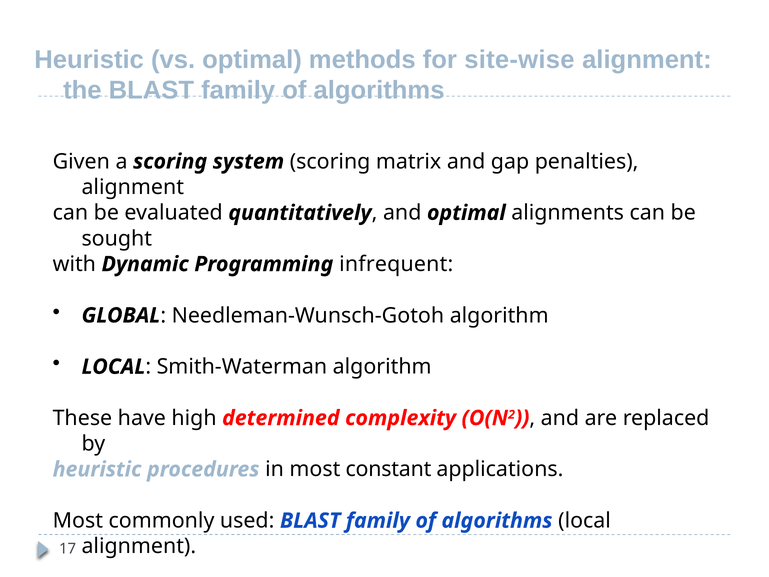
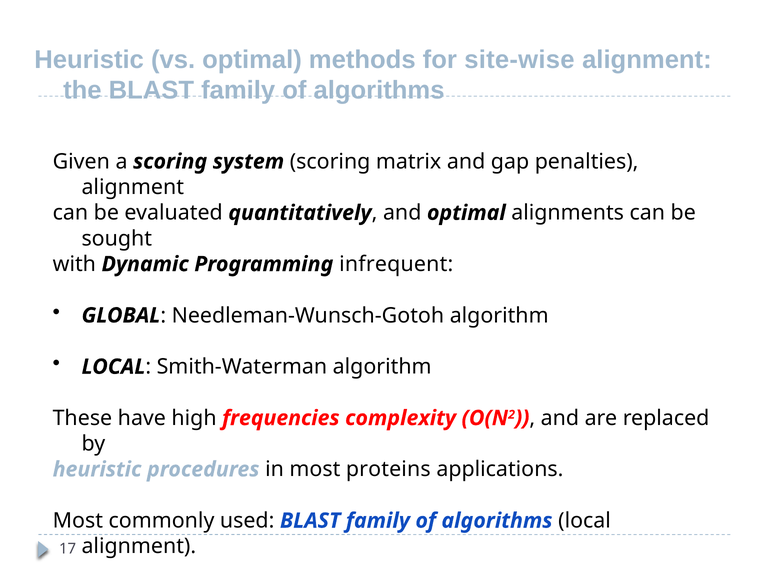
determined: determined -> frequencies
constant: constant -> proteins
